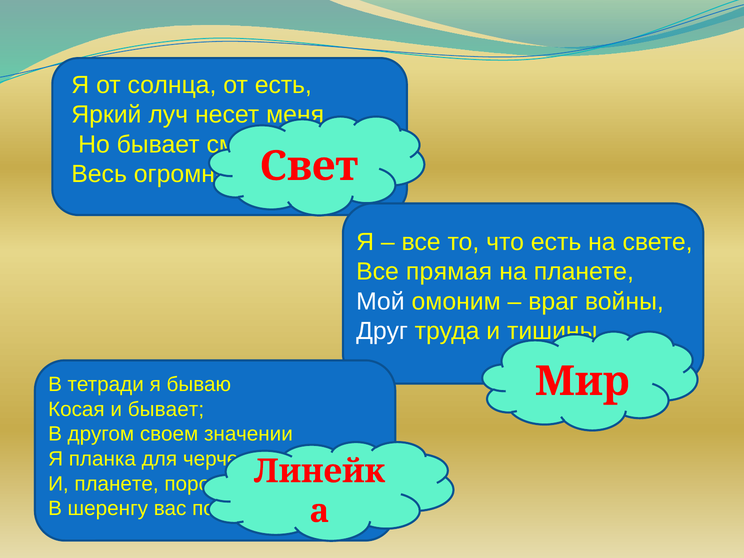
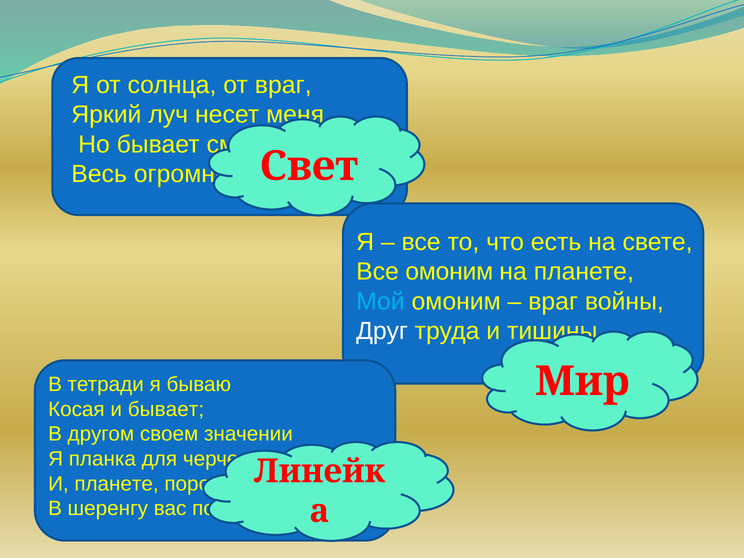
от есть: есть -> враг
Все прямая: прямая -> омоним
Мой colour: white -> light blue
